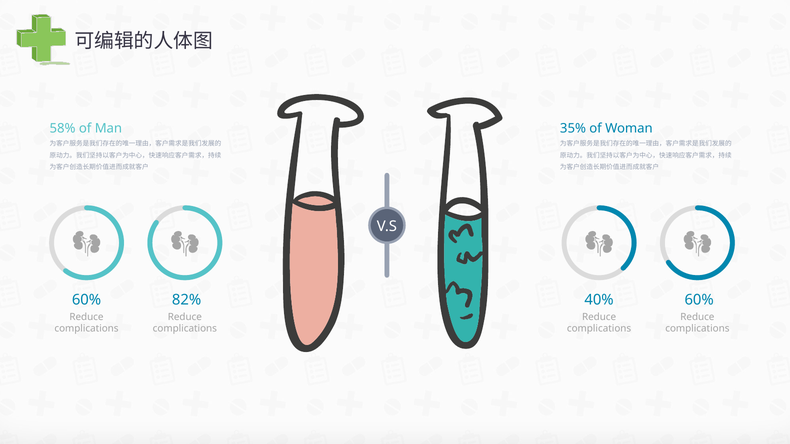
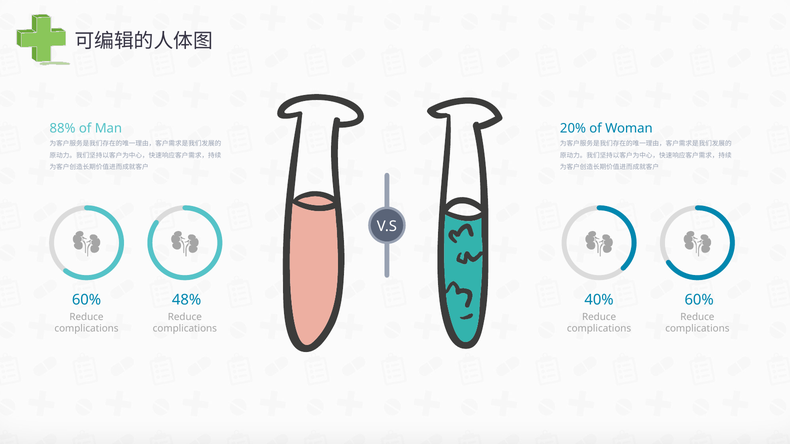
58%: 58% -> 88%
35%: 35% -> 20%
82%: 82% -> 48%
